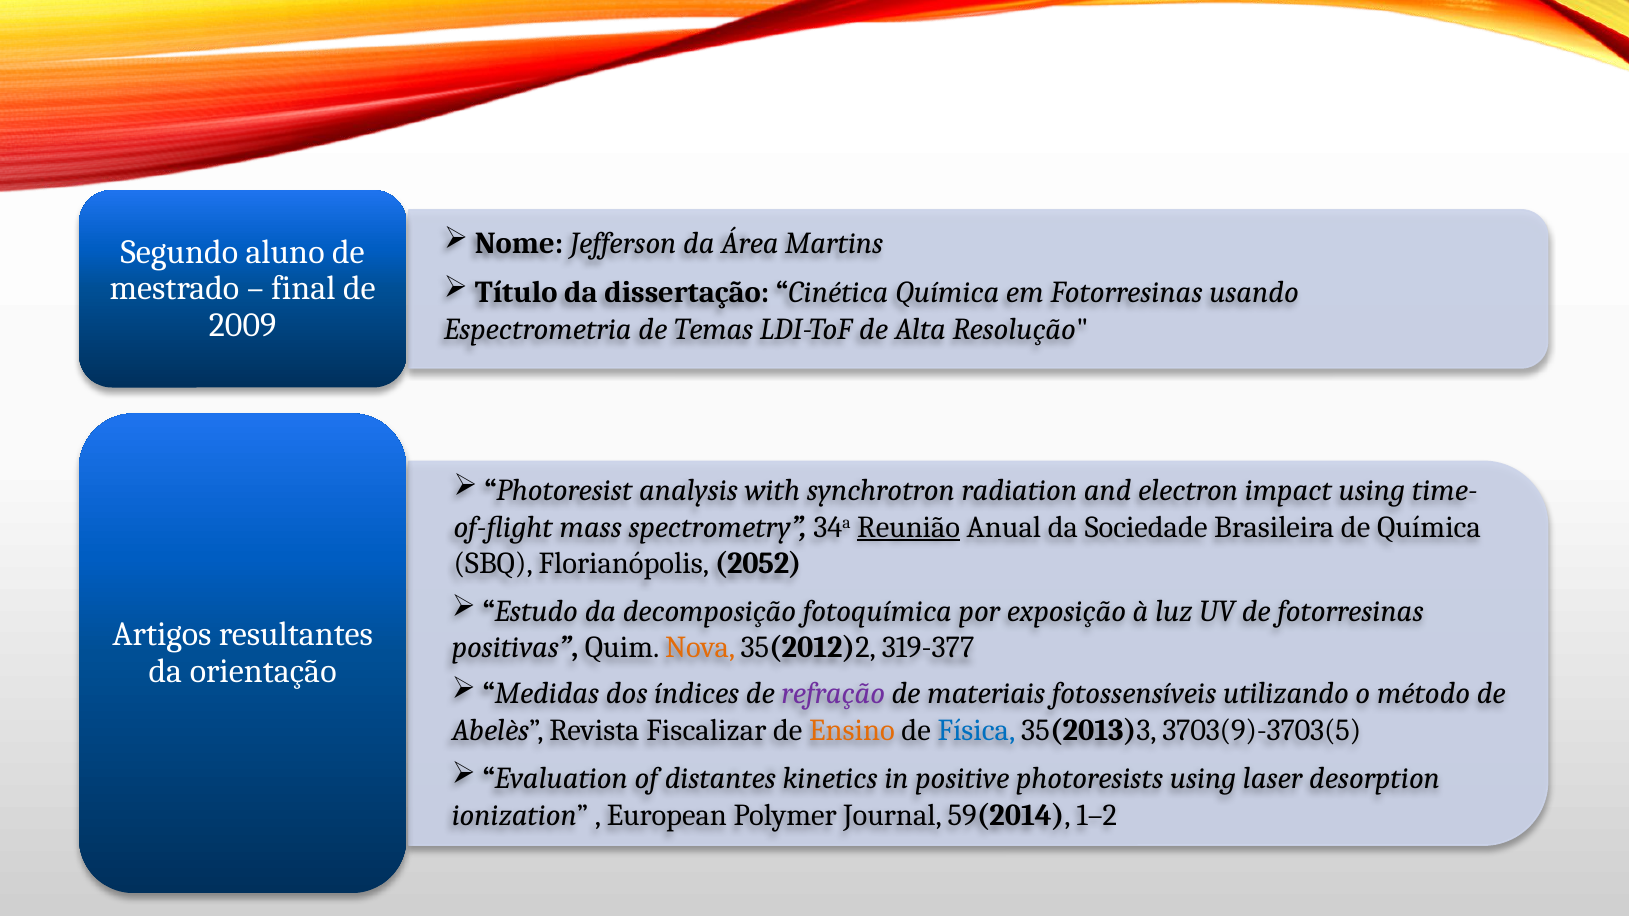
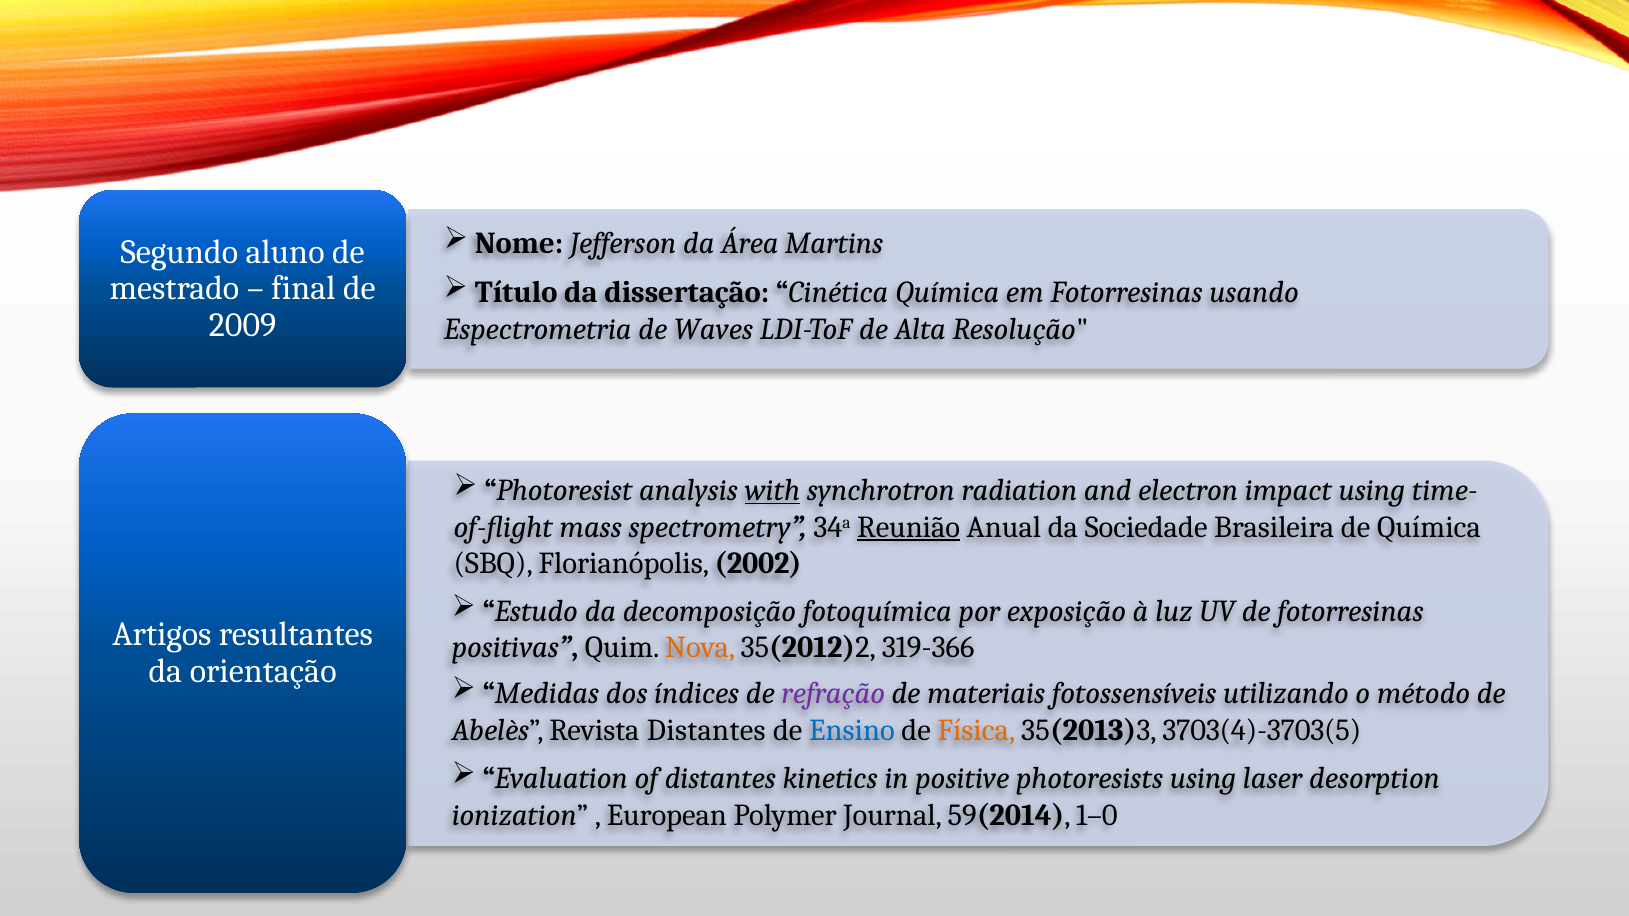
Temas: Temas -> Waves
with underline: none -> present
2052: 2052 -> 2002
319-377: 319-377 -> 319-366
Revista Fiscalizar: Fiscalizar -> Distantes
Ensino colour: orange -> blue
Física colour: blue -> orange
3703(9)-3703(5: 3703(9)-3703(5 -> 3703(4)-3703(5
1–2: 1–2 -> 1–0
